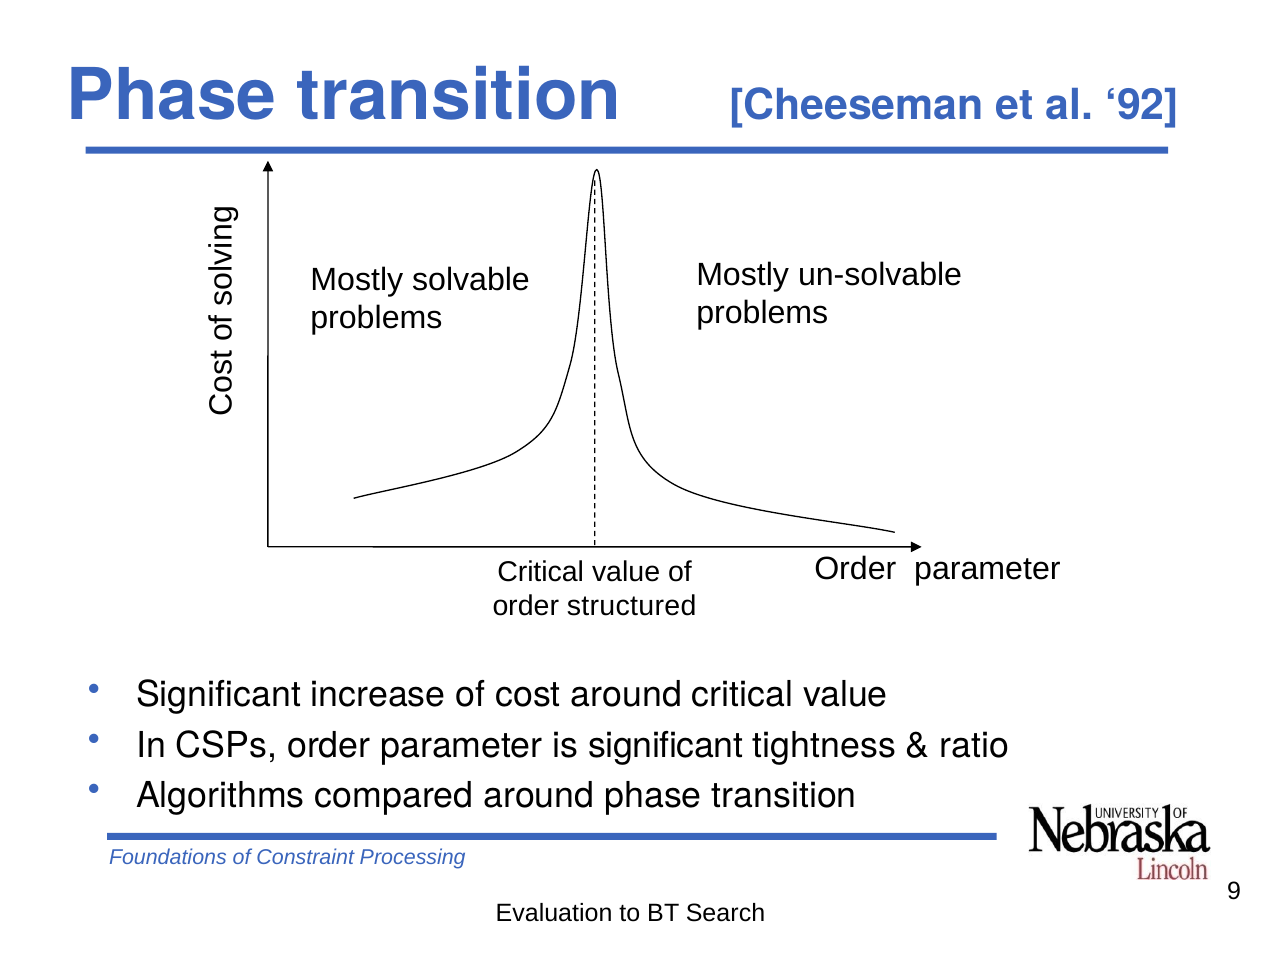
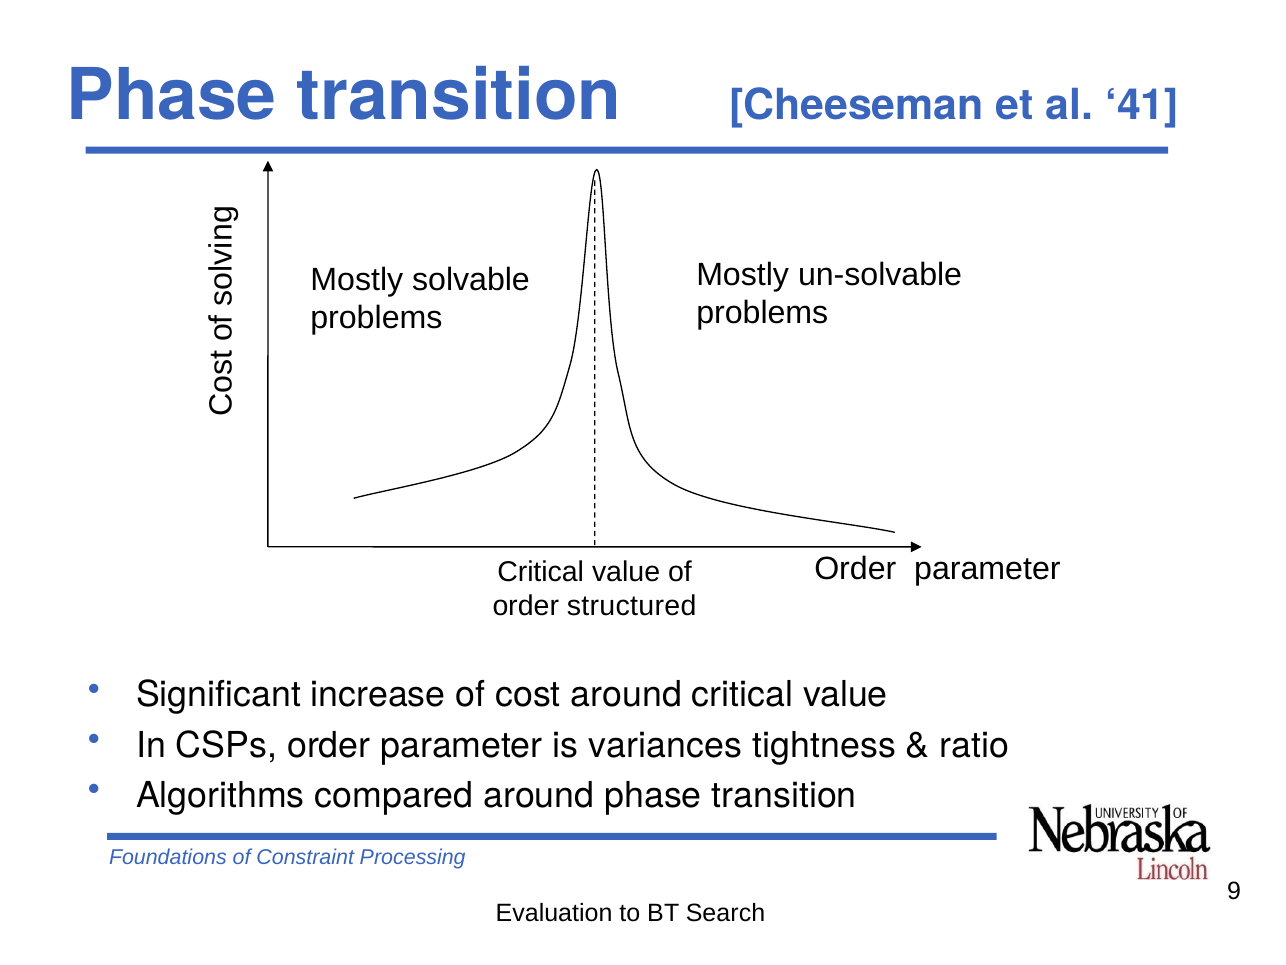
92: 92 -> 41
is significant: significant -> variances
